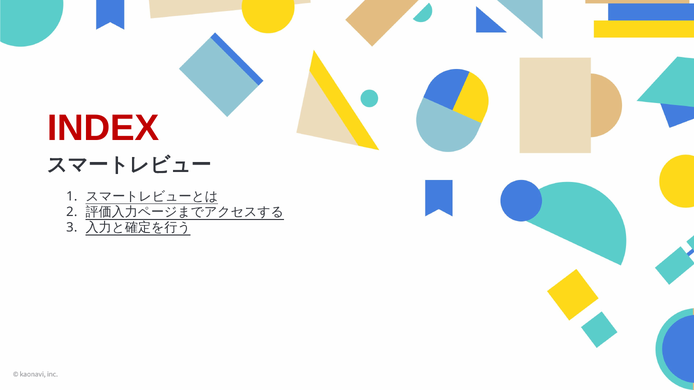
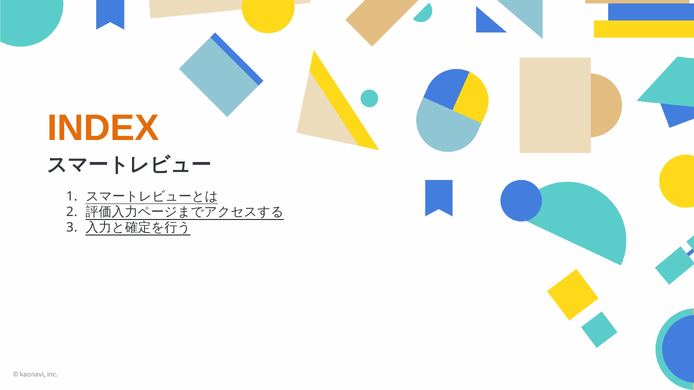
INDEX colour: red -> orange
